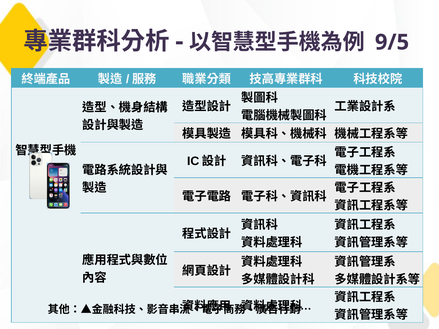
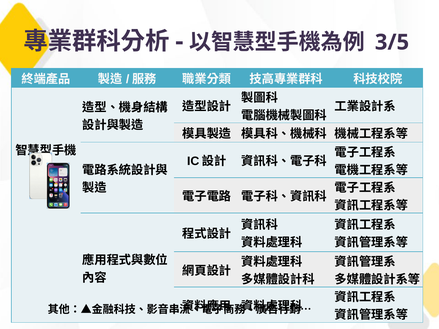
9/5: 9/5 -> 3/5
